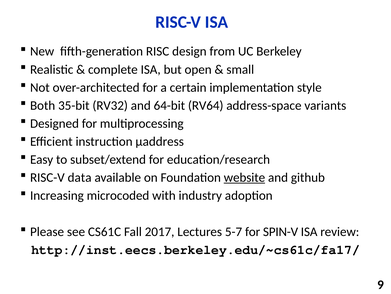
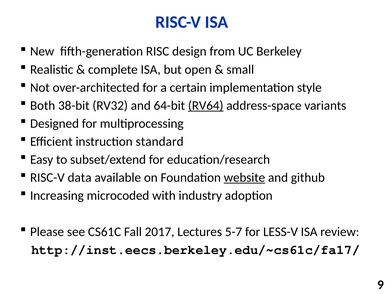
35-bit: 35-bit -> 38-bit
RV64 underline: none -> present
µaddress: µaddress -> standard
SPIN-V: SPIN-V -> LESS-V
